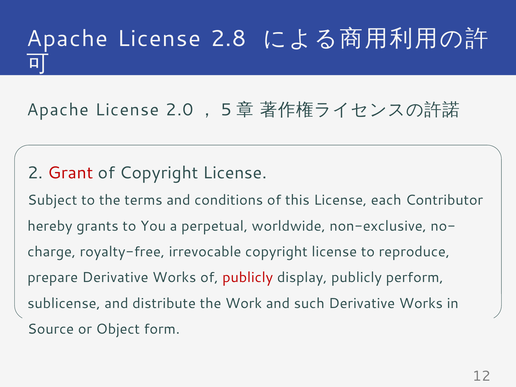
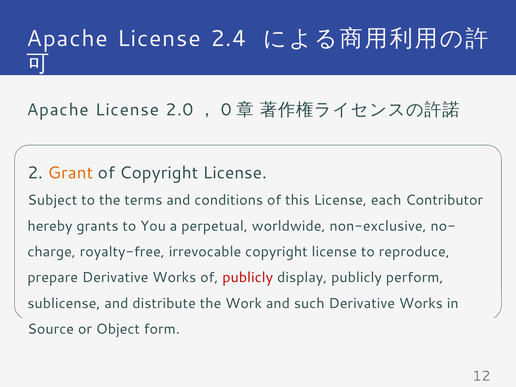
2.8: 2.8 -> 2.4
5: 5 -> 0
Grant colour: red -> orange
